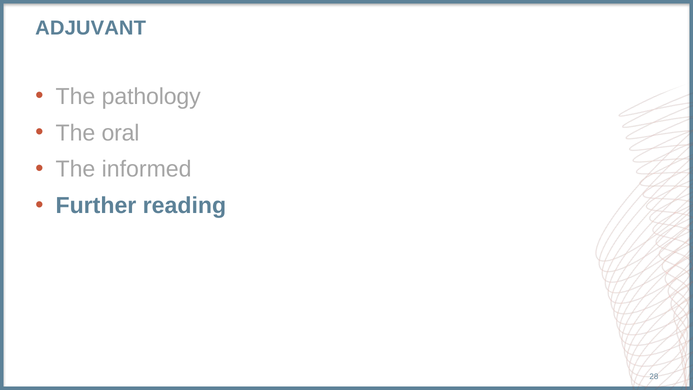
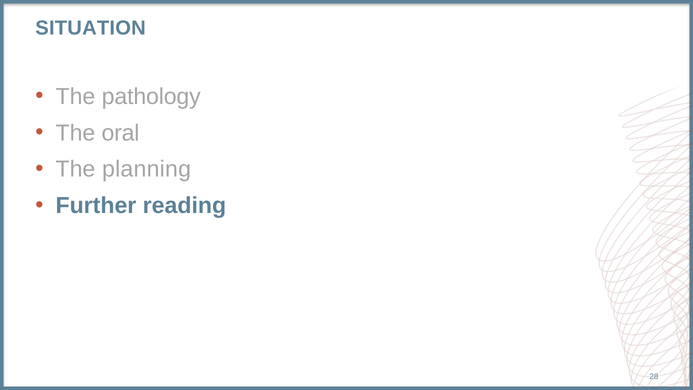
ADJUVANT: ADJUVANT -> SITUATION
informed: informed -> planning
